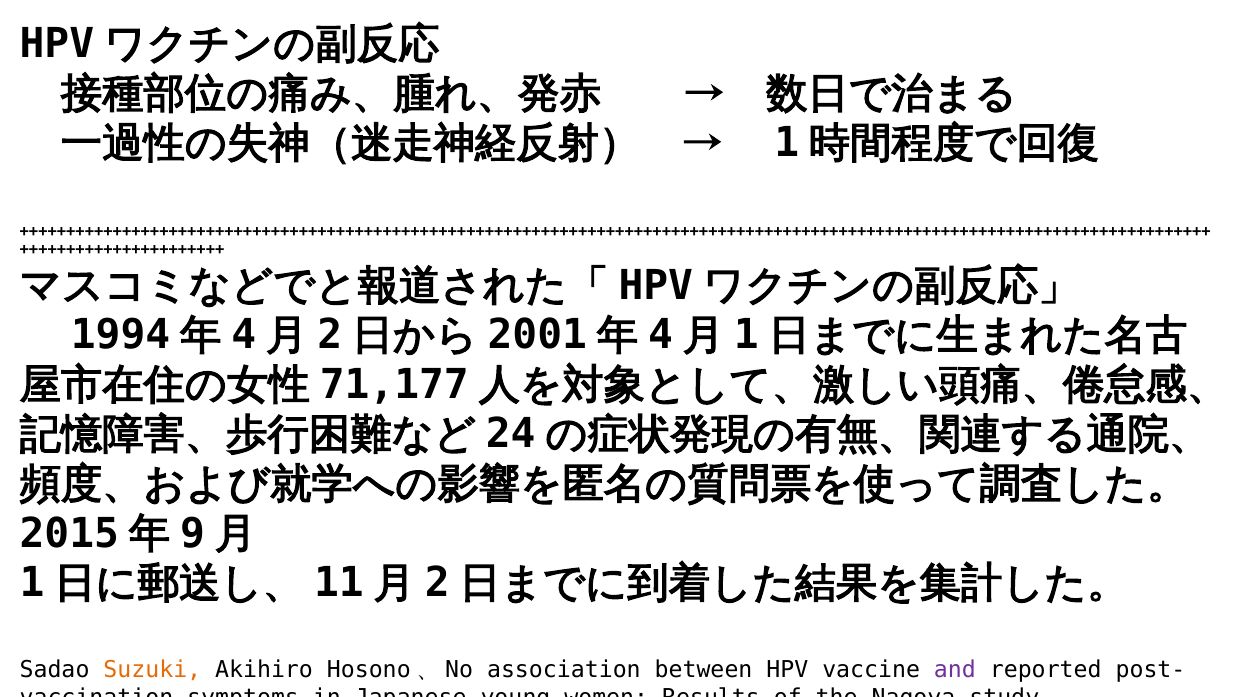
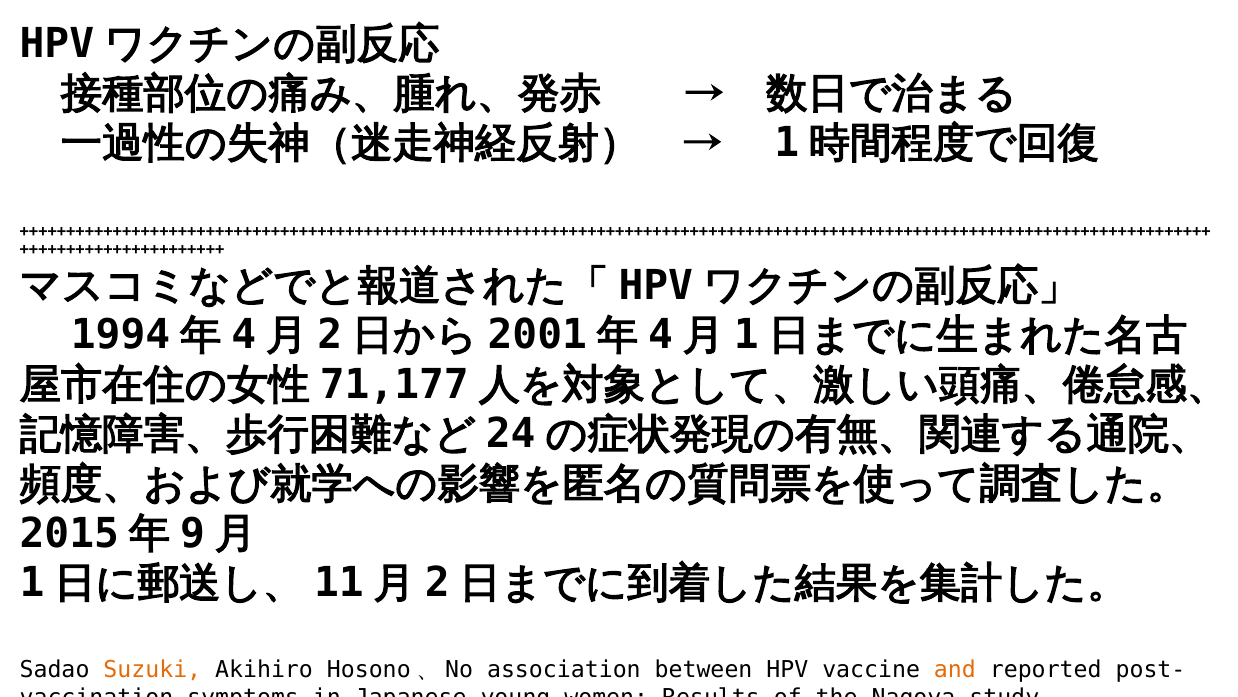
and colour: purple -> orange
